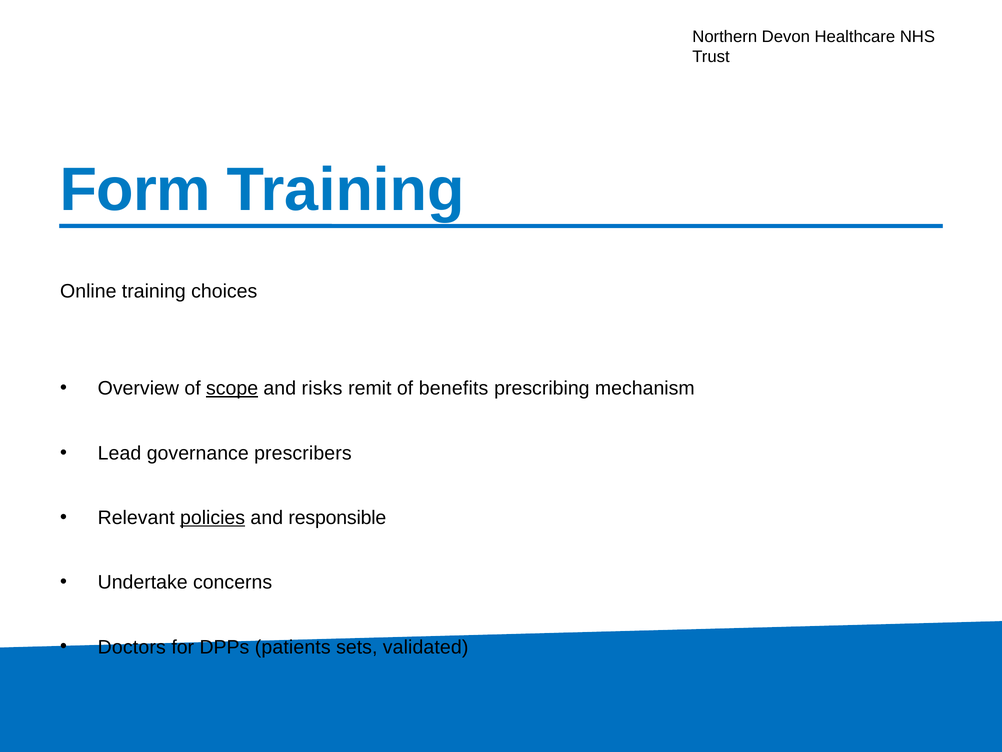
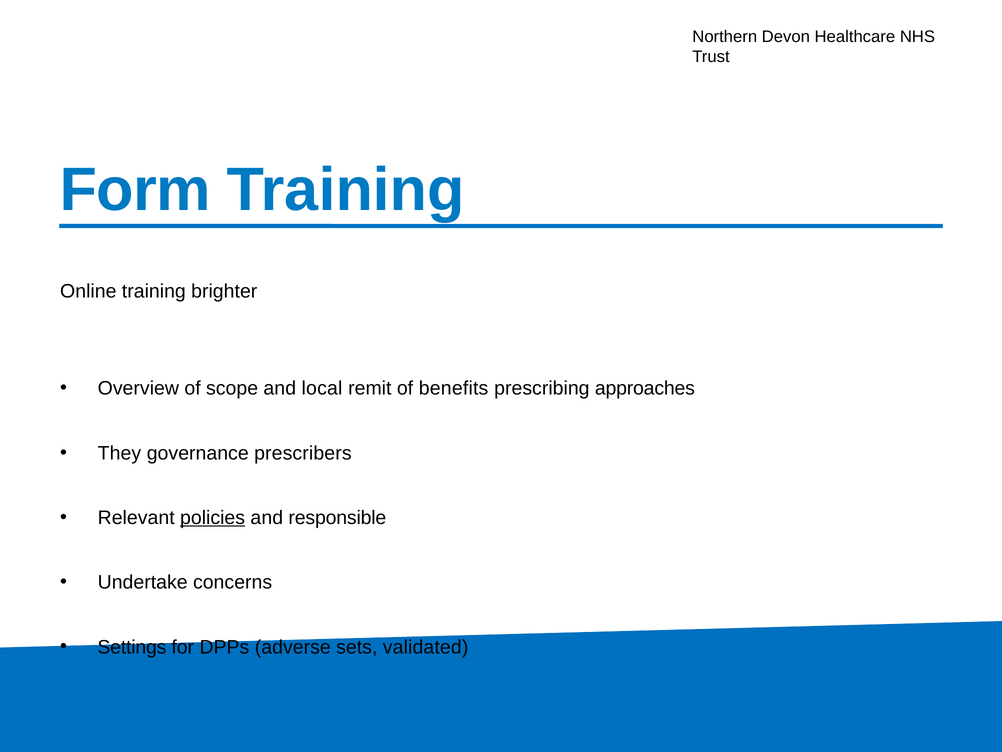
choices: choices -> brighter
scope underline: present -> none
risks: risks -> local
mechanism: mechanism -> approaches
Lead: Lead -> They
Doctors: Doctors -> Settings
patients: patients -> adverse
